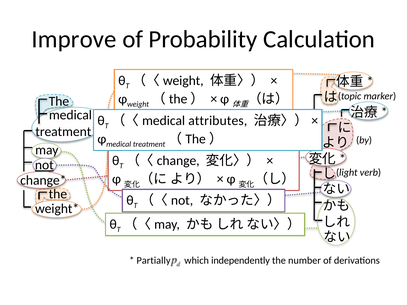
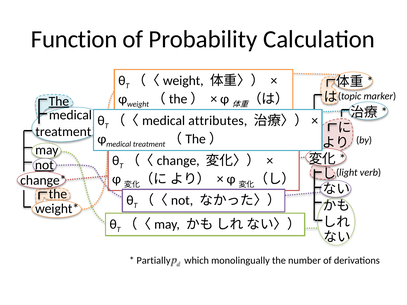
Improve: Improve -> Function
The at (59, 101) underline: none -> present
independently: independently -> monolingually
